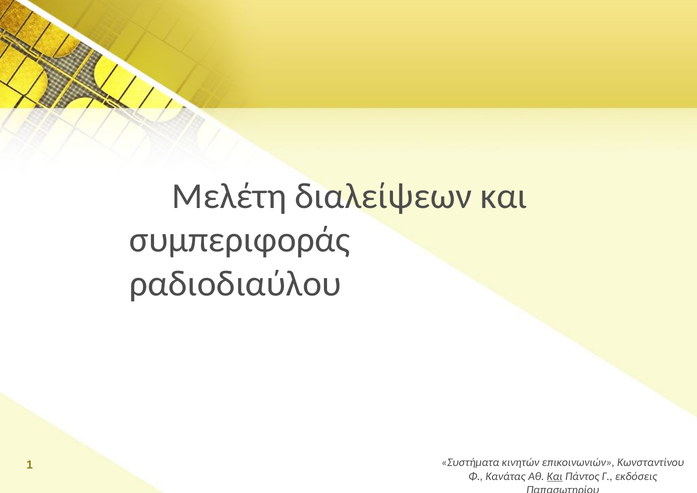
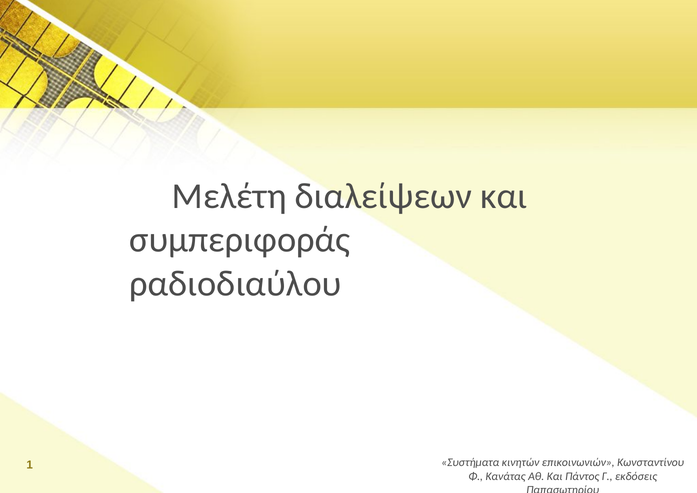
Και at (555, 476) underline: present -> none
